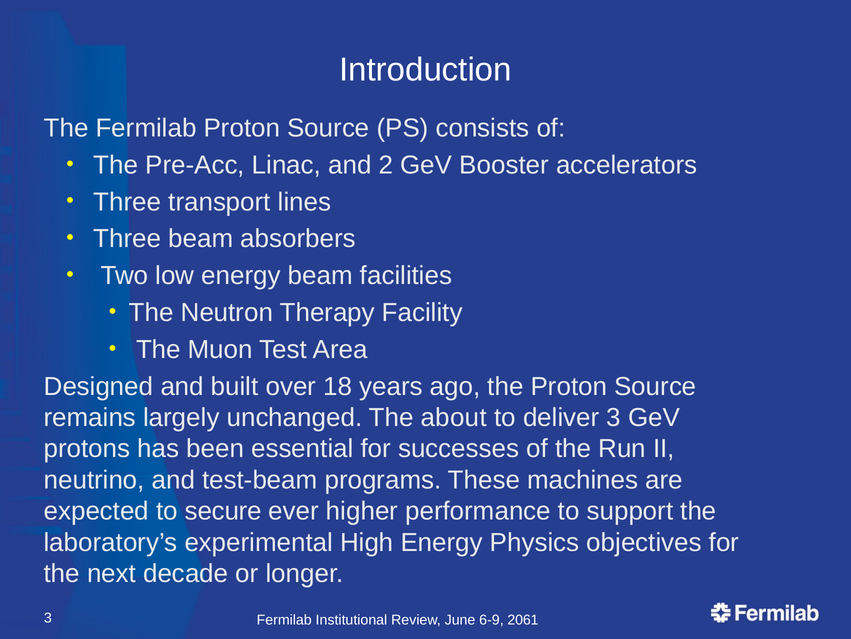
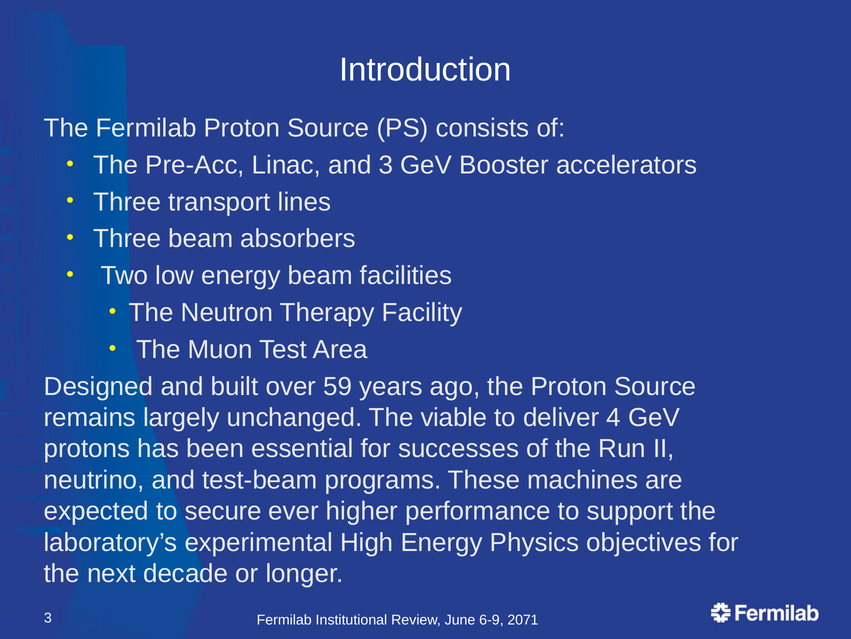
and 2: 2 -> 3
18: 18 -> 59
about: about -> viable
deliver 3: 3 -> 4
2061: 2061 -> 2071
